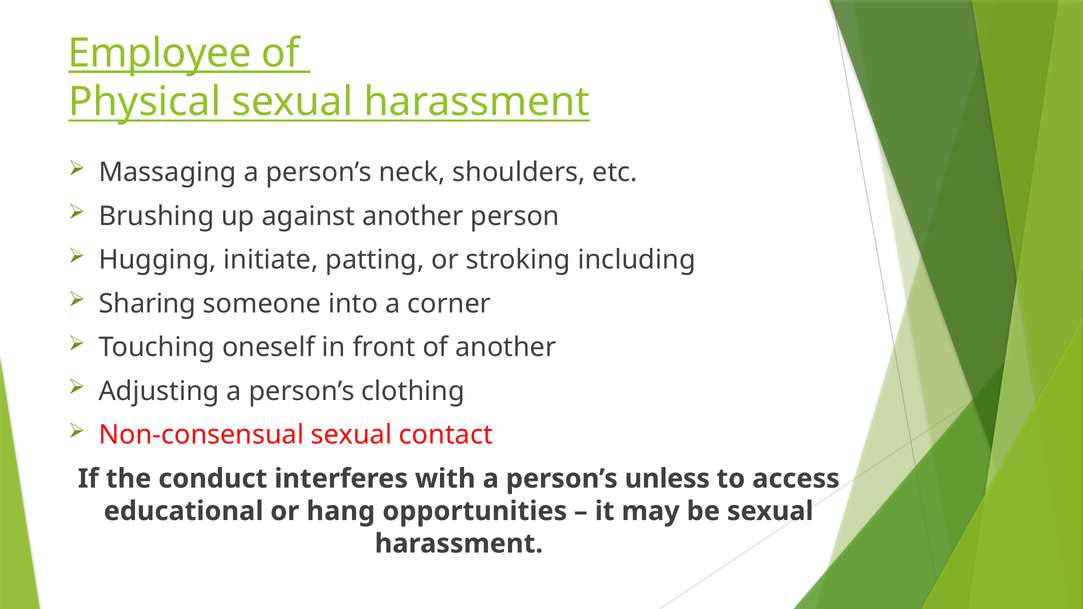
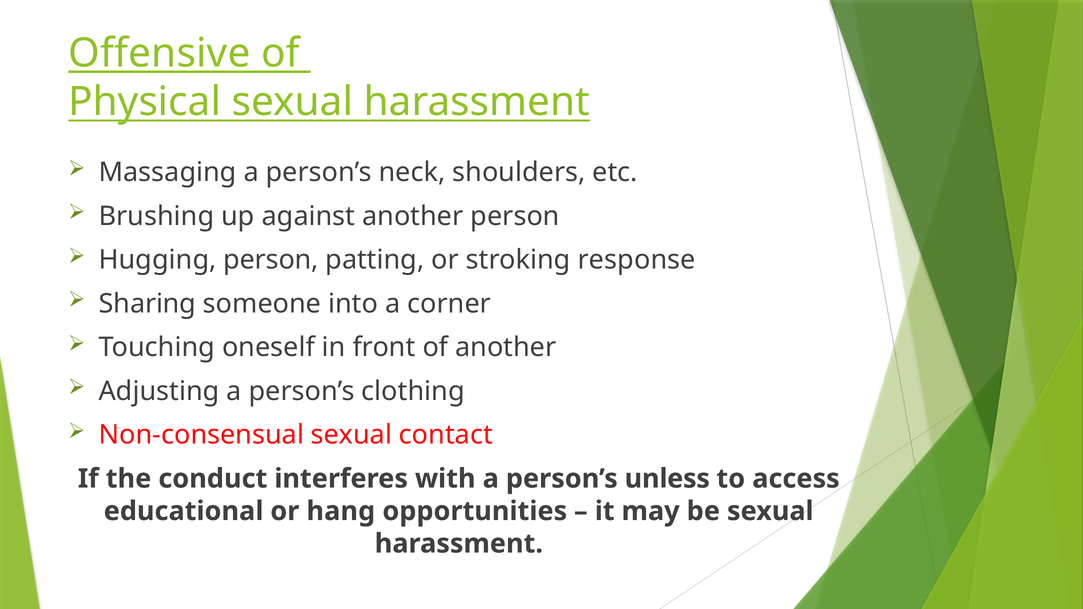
Employee: Employee -> Offensive
Hugging initiate: initiate -> person
including: including -> response
